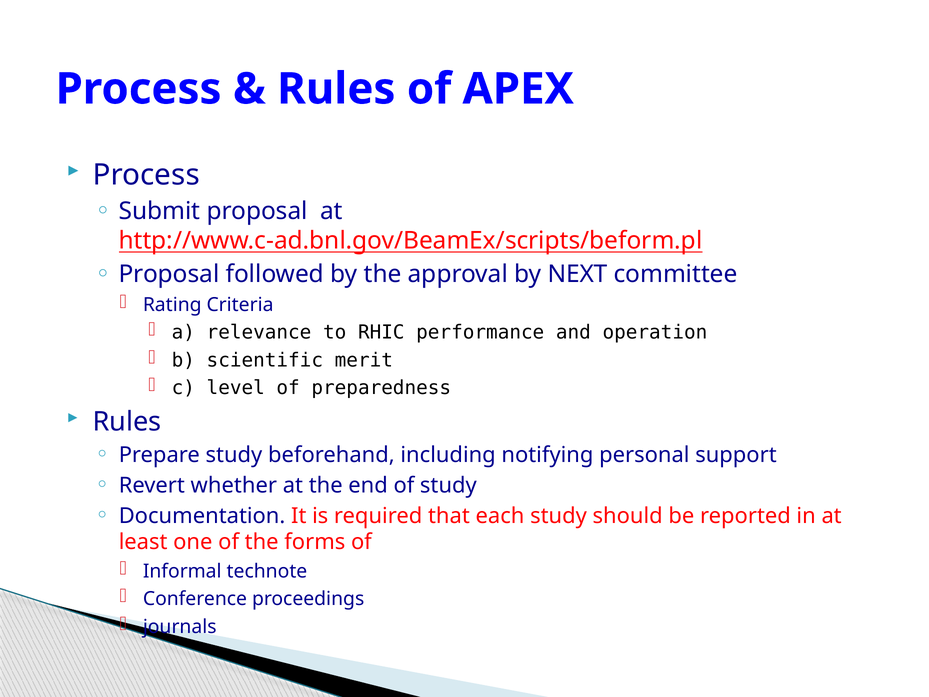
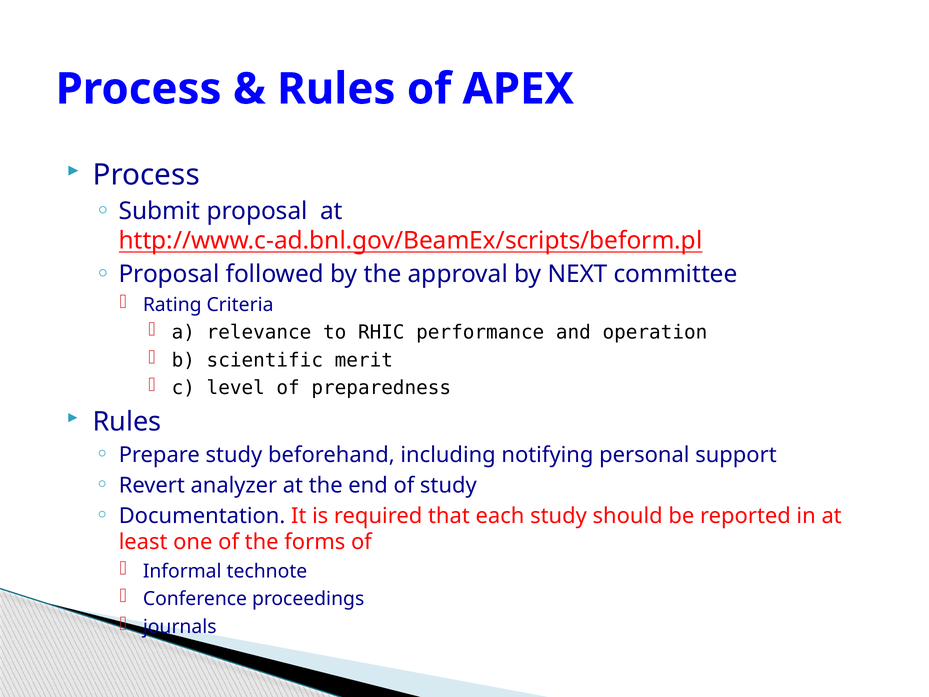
whether: whether -> analyzer
